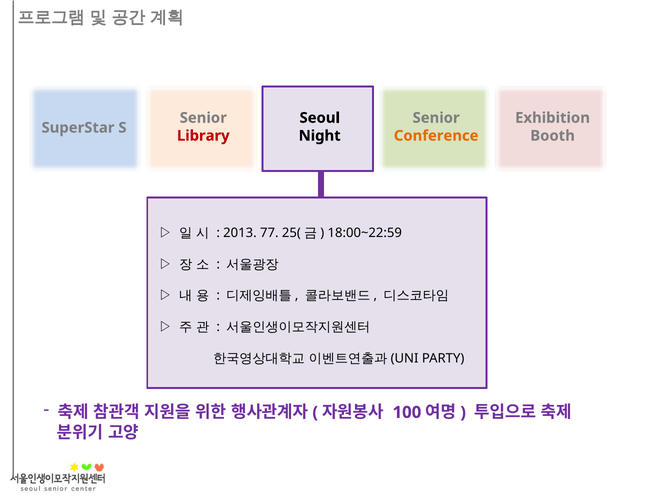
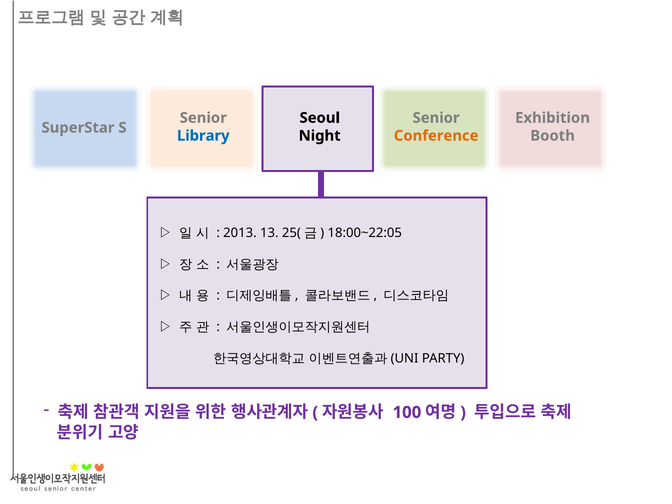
Library colour: red -> blue
77: 77 -> 13
18:00~22:59: 18:00~22:59 -> 18:00~22:05
